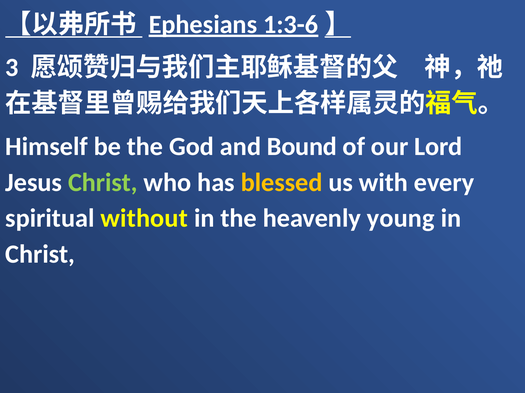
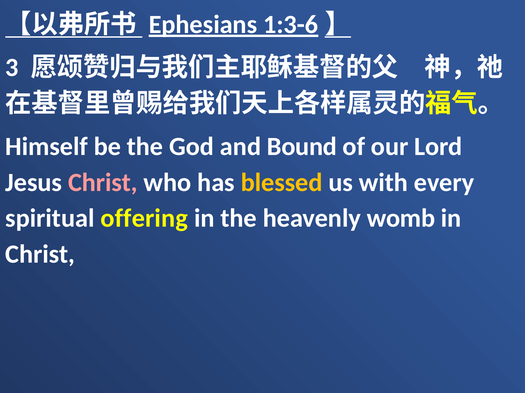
Christ at (103, 183) colour: light green -> pink
without: without -> offering
young: young -> womb
